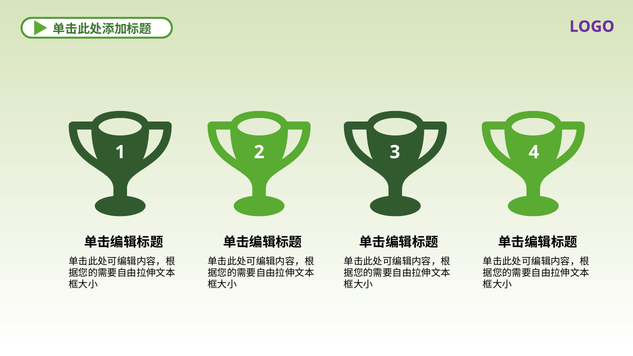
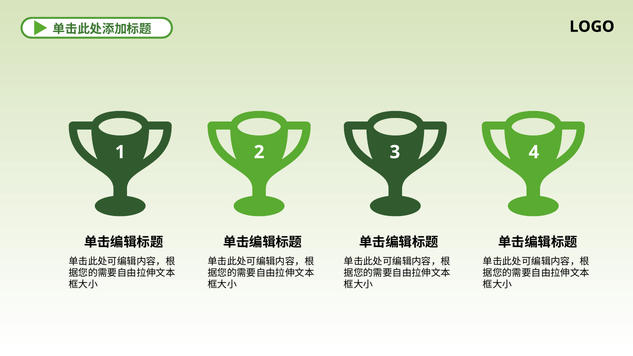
LOGO colour: purple -> black
